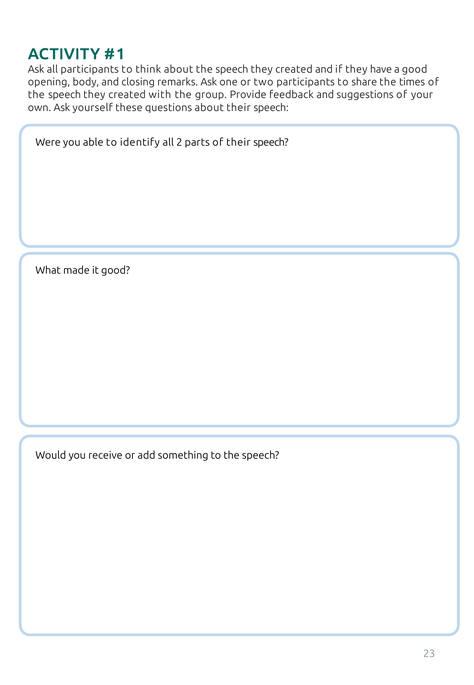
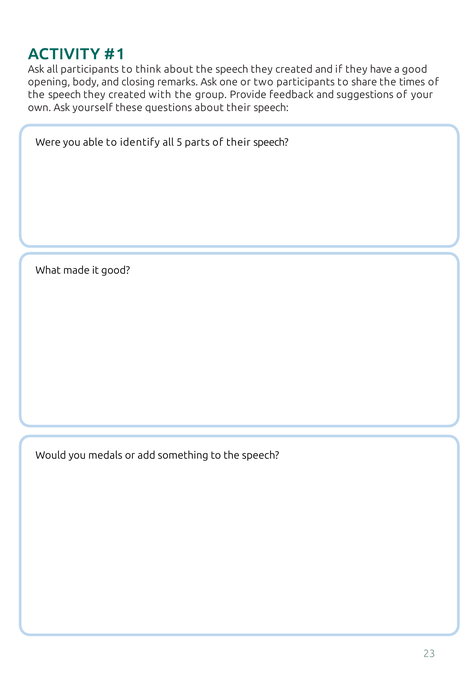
2: 2 -> 5
receive: receive -> medals
